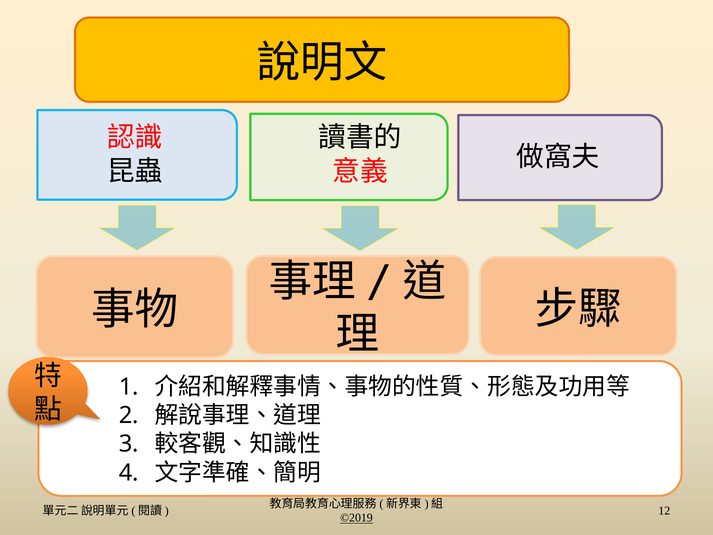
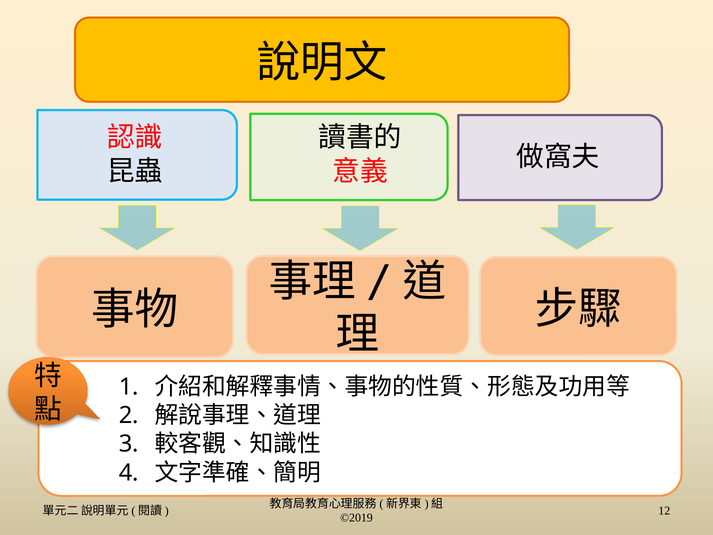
©2019 underline: present -> none
